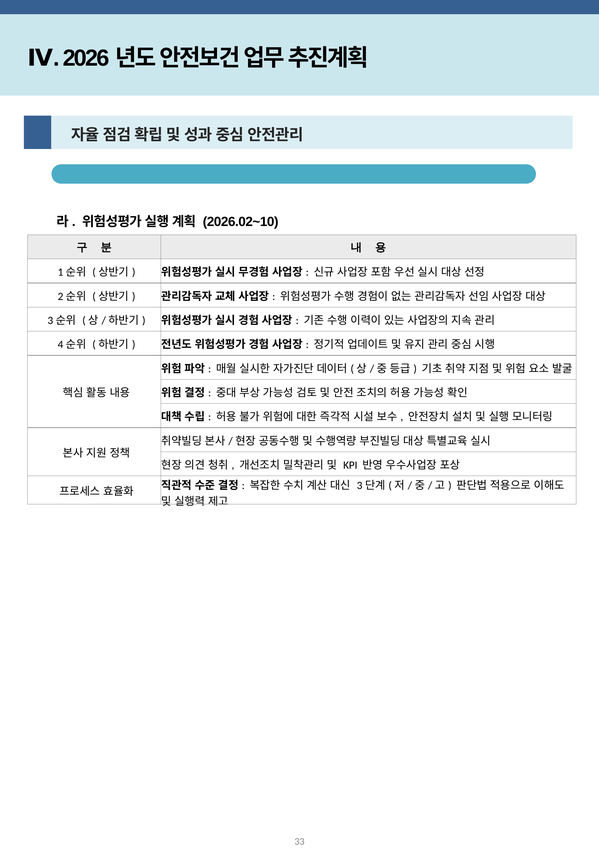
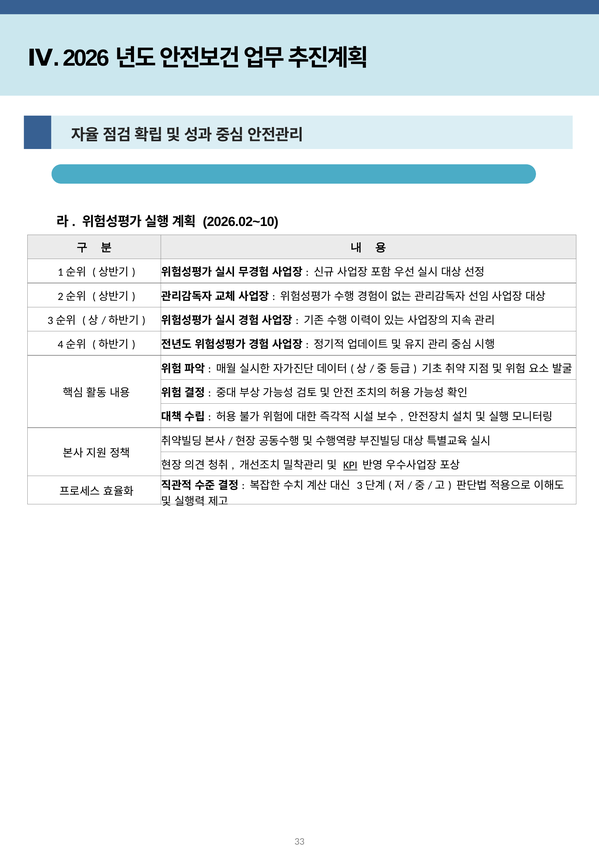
KPI underline: none -> present
